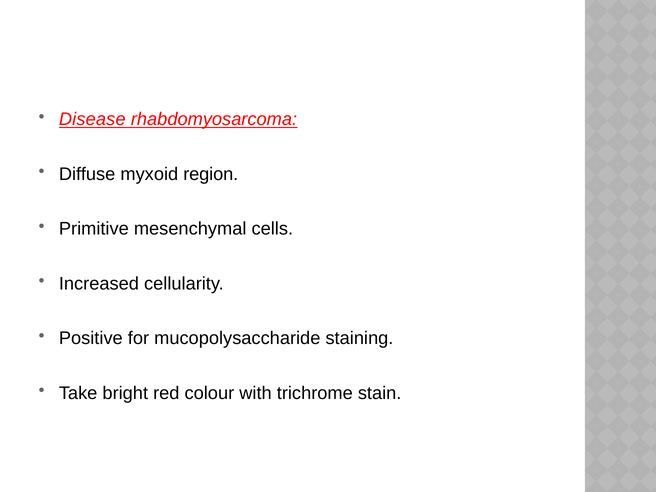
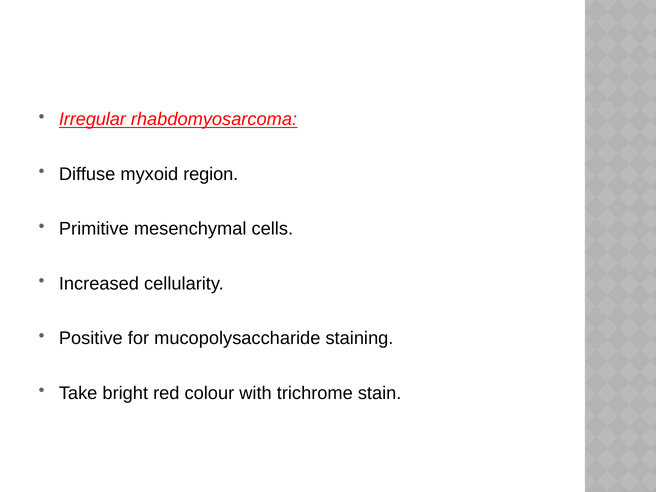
Disease: Disease -> Irregular
